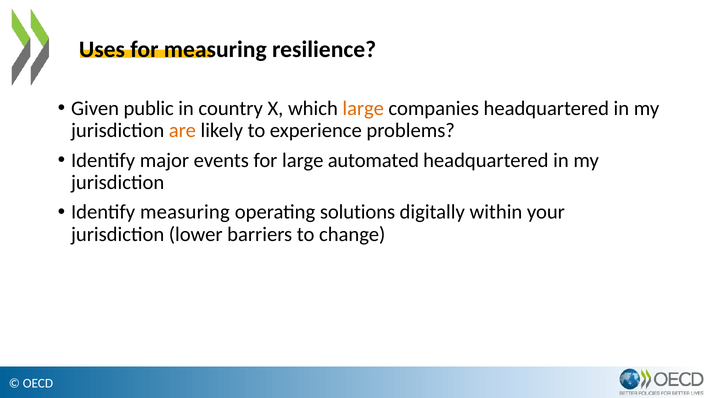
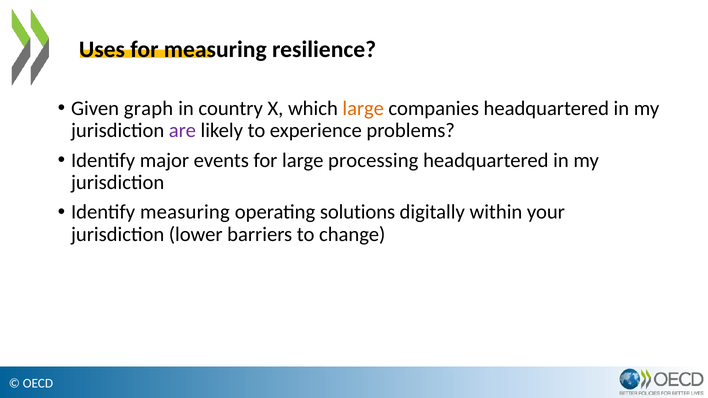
public: public -> graph
are colour: orange -> purple
automated: automated -> processing
